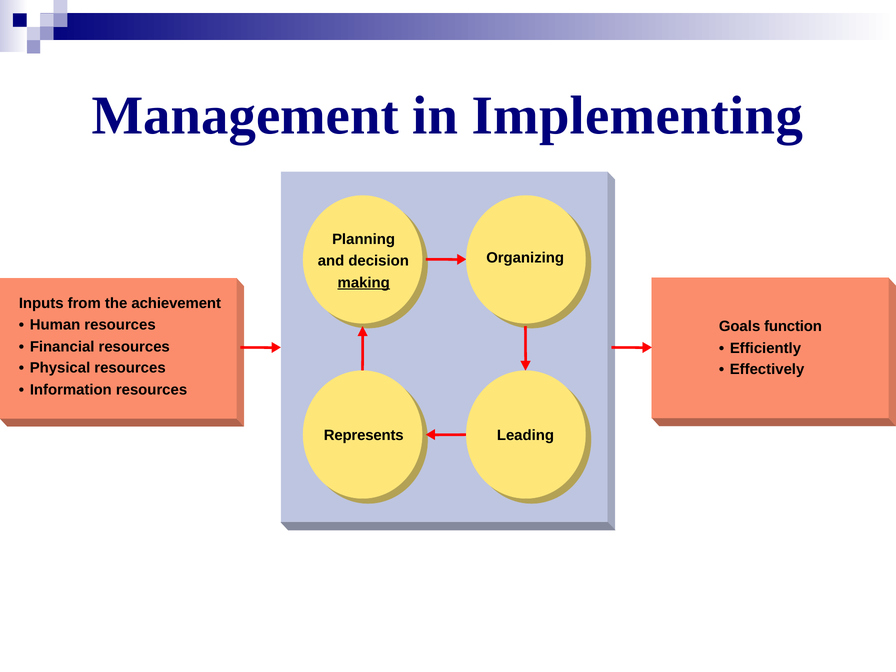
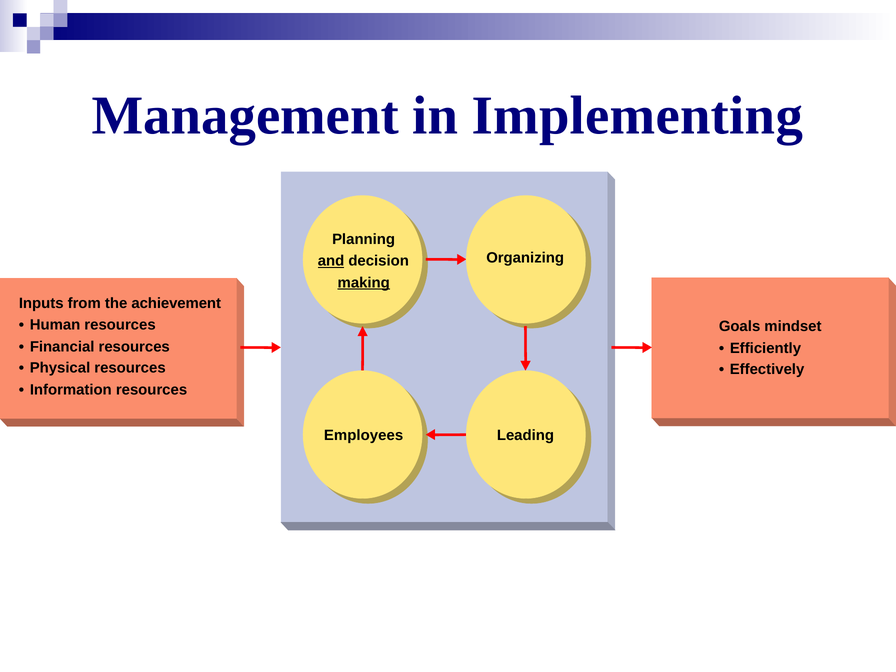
and underline: none -> present
function: function -> mindset
Represents: Represents -> Employees
